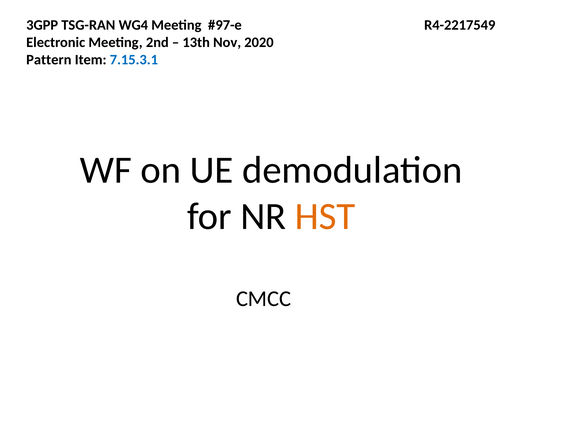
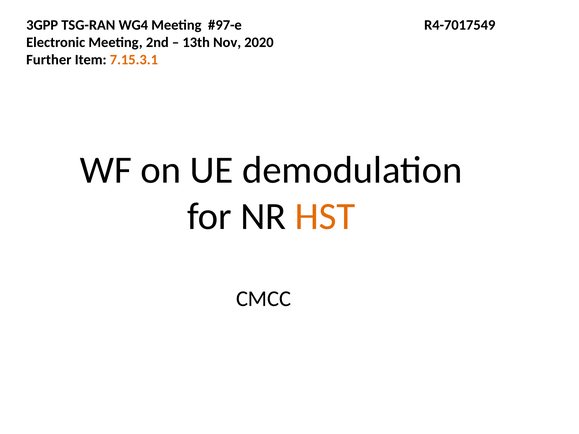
R4-2217549: R4-2217549 -> R4-7017549
Pattern: Pattern -> Further
7.15.3.1 colour: blue -> orange
